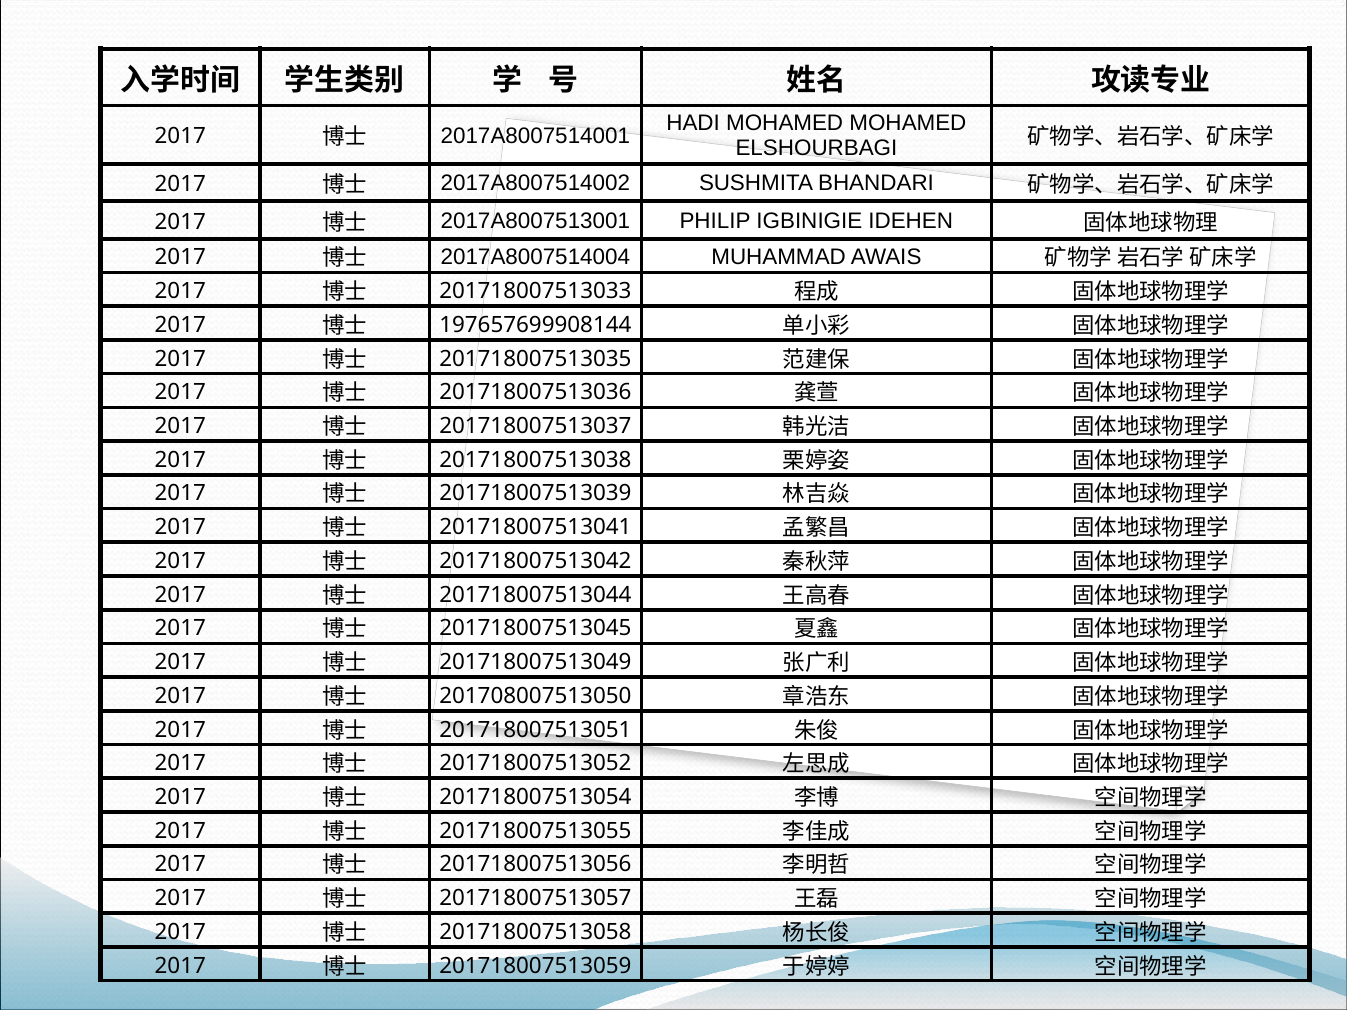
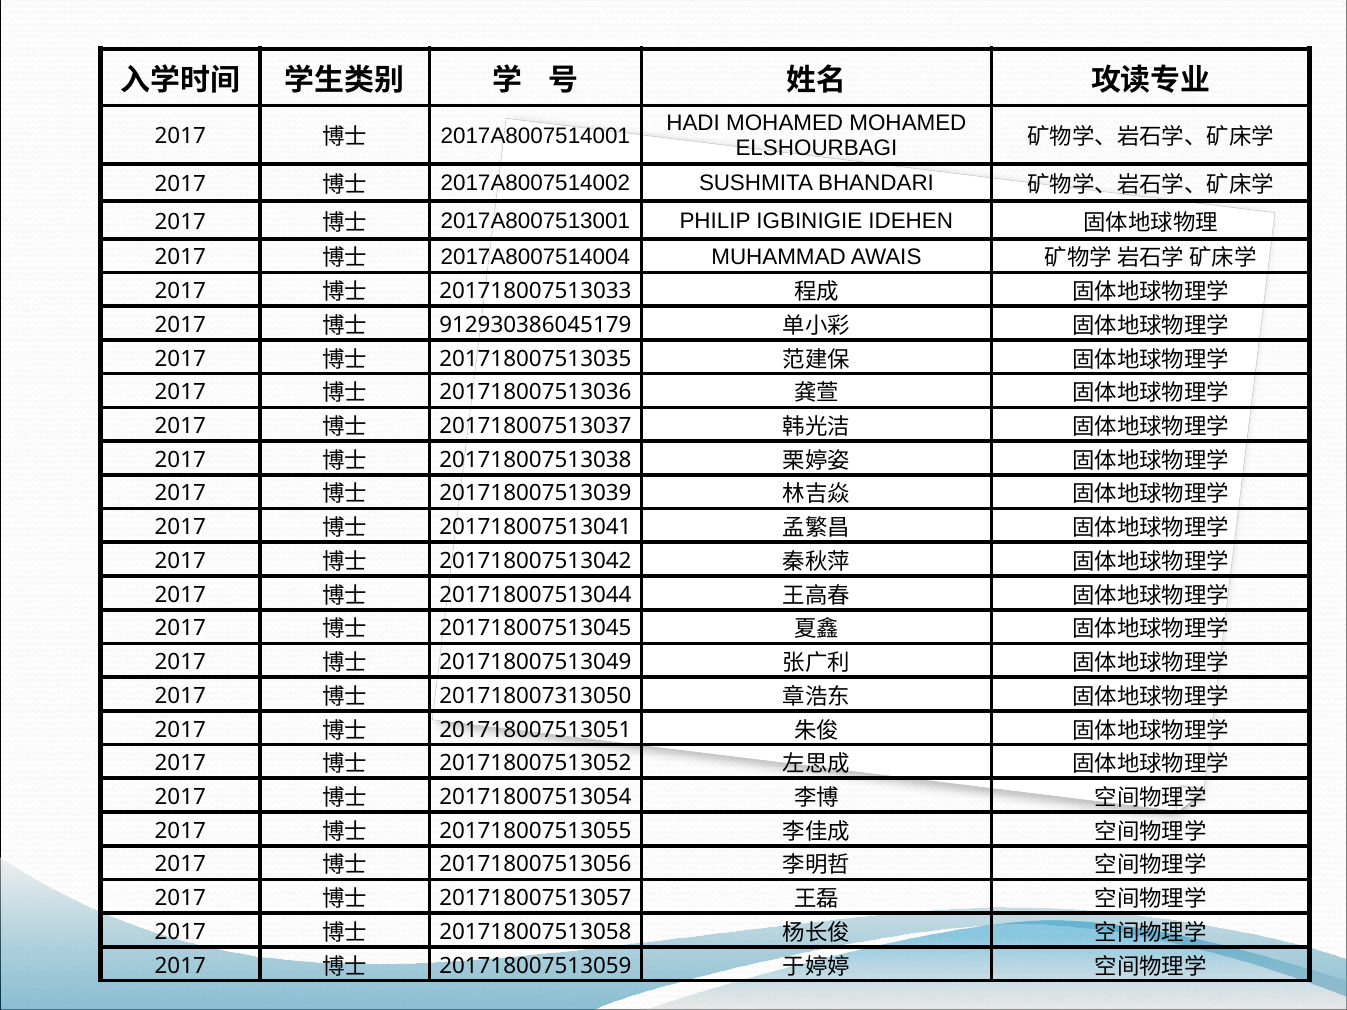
197657699908144: 197657699908144 -> 912930386045179
201708007513050: 201708007513050 -> 201718007313050
